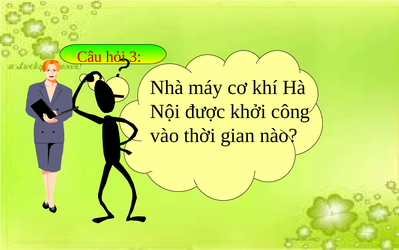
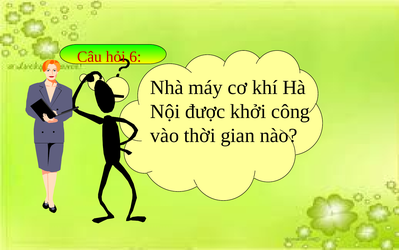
3: 3 -> 6
